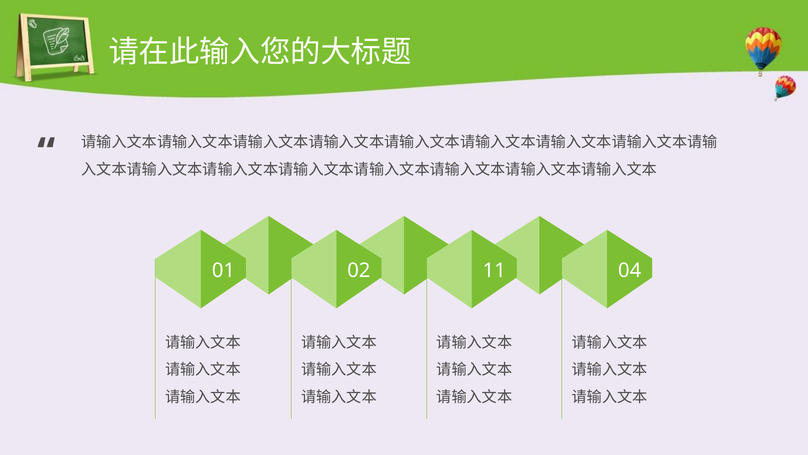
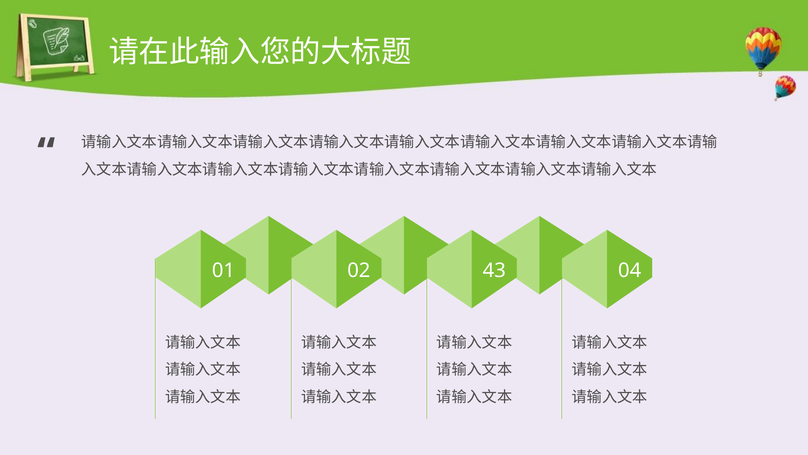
11: 11 -> 43
